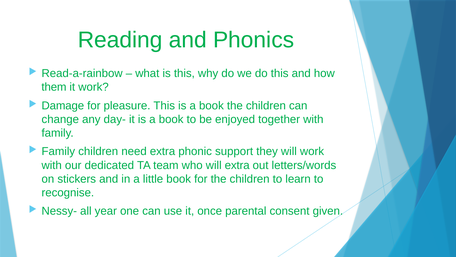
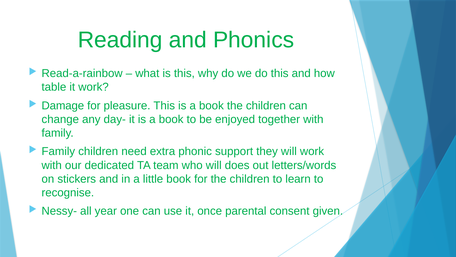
them: them -> table
will extra: extra -> does
